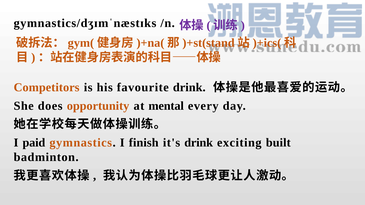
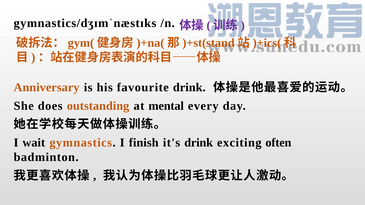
Competitors: Competitors -> Anniversary
opportunity: opportunity -> outstanding
paid: paid -> wait
built: built -> often
